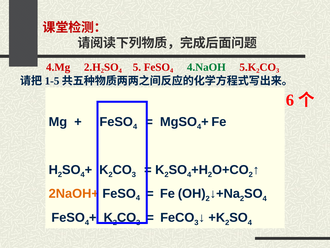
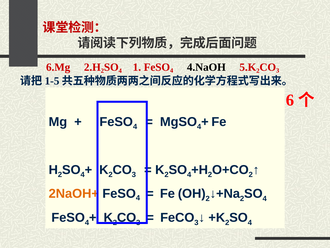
4.Mg: 4.Mg -> 6.Mg
5: 5 -> 1
4.NaOH colour: green -> black
